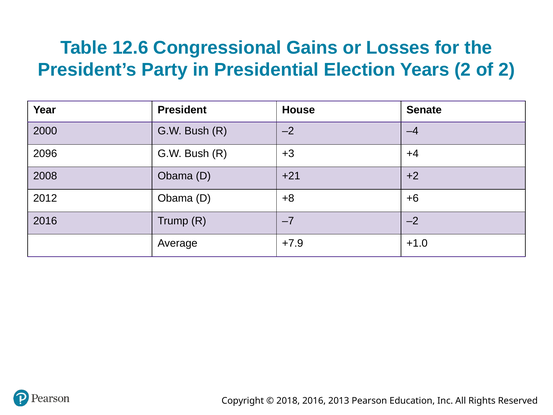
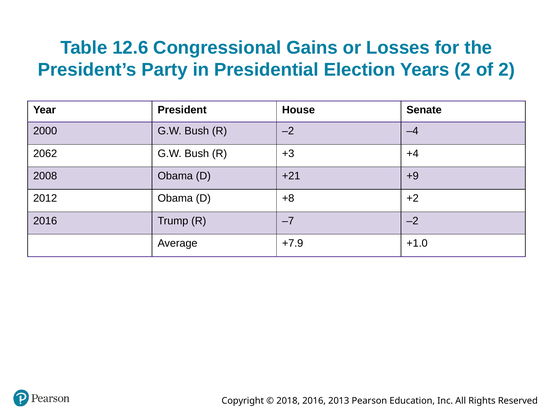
2096: 2096 -> 2062
+2: +2 -> +9
+6: +6 -> +2
